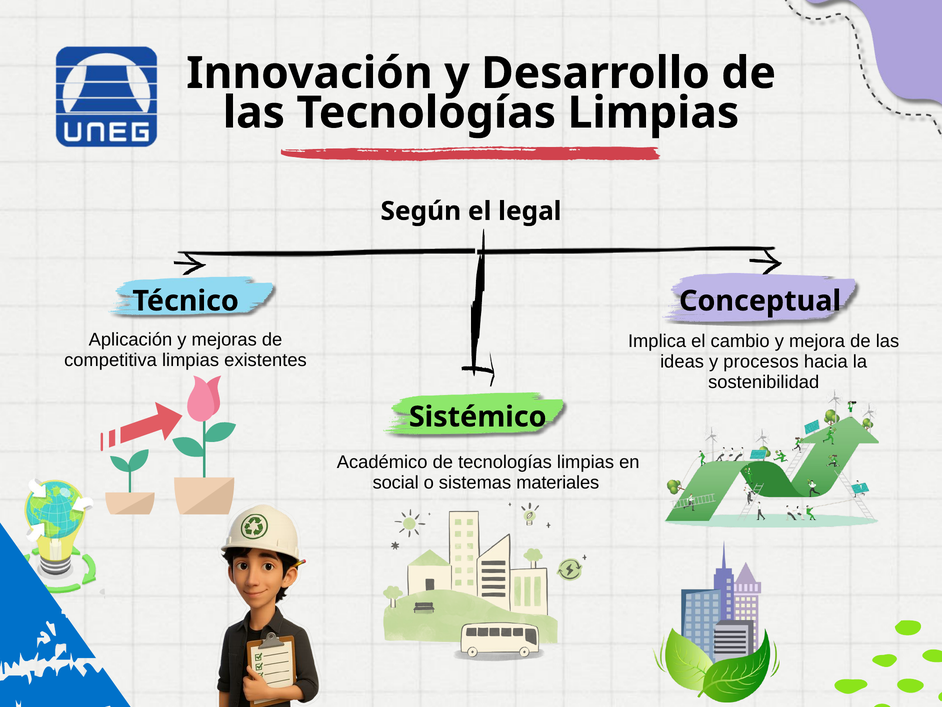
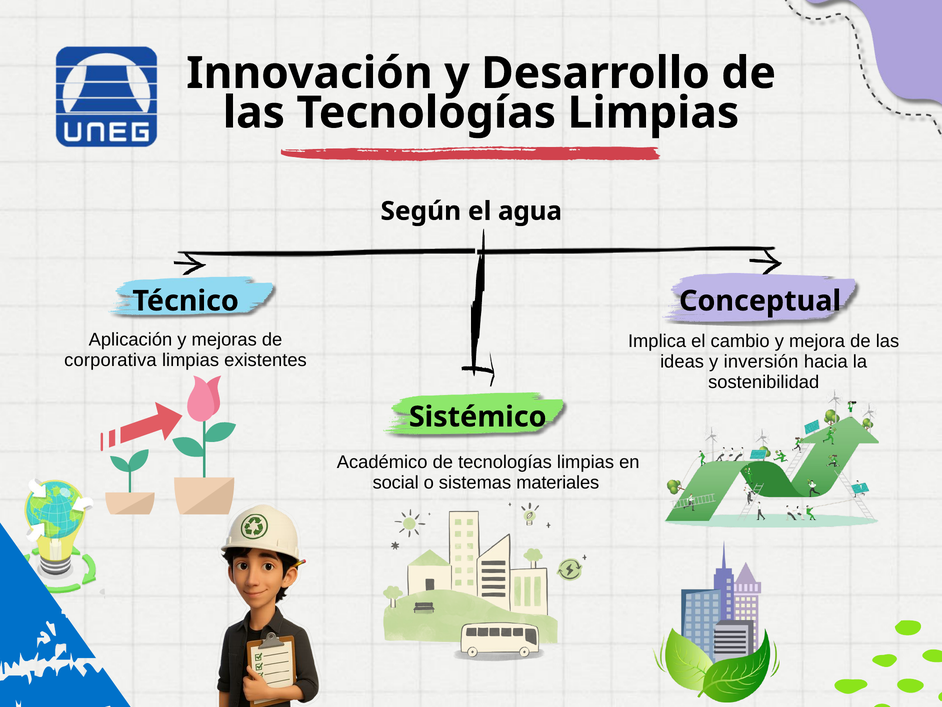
legal: legal -> agua
competitiva: competitiva -> corporativa
procesos: procesos -> inversión
